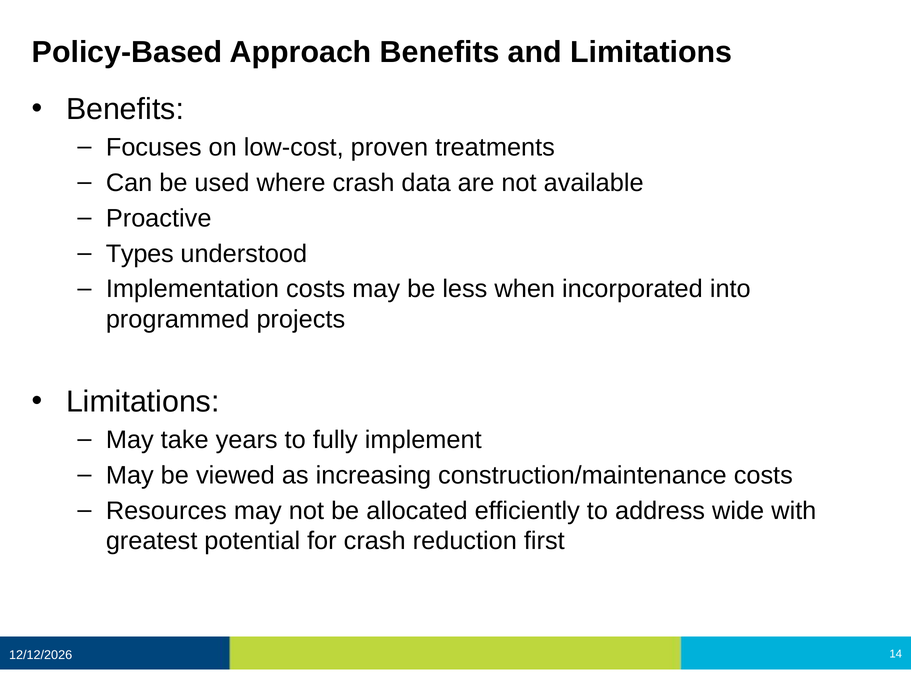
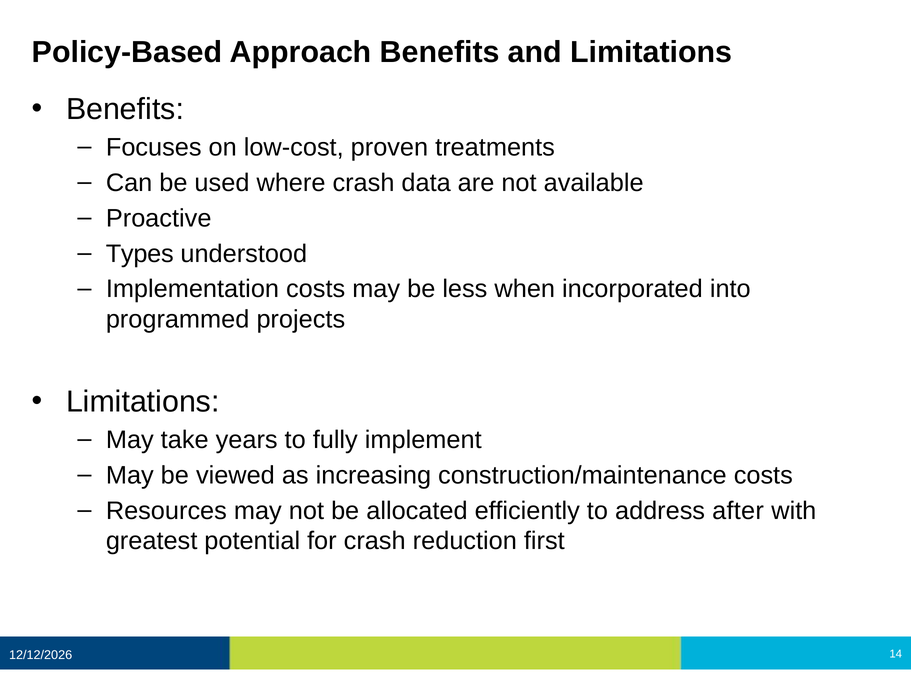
wide: wide -> after
